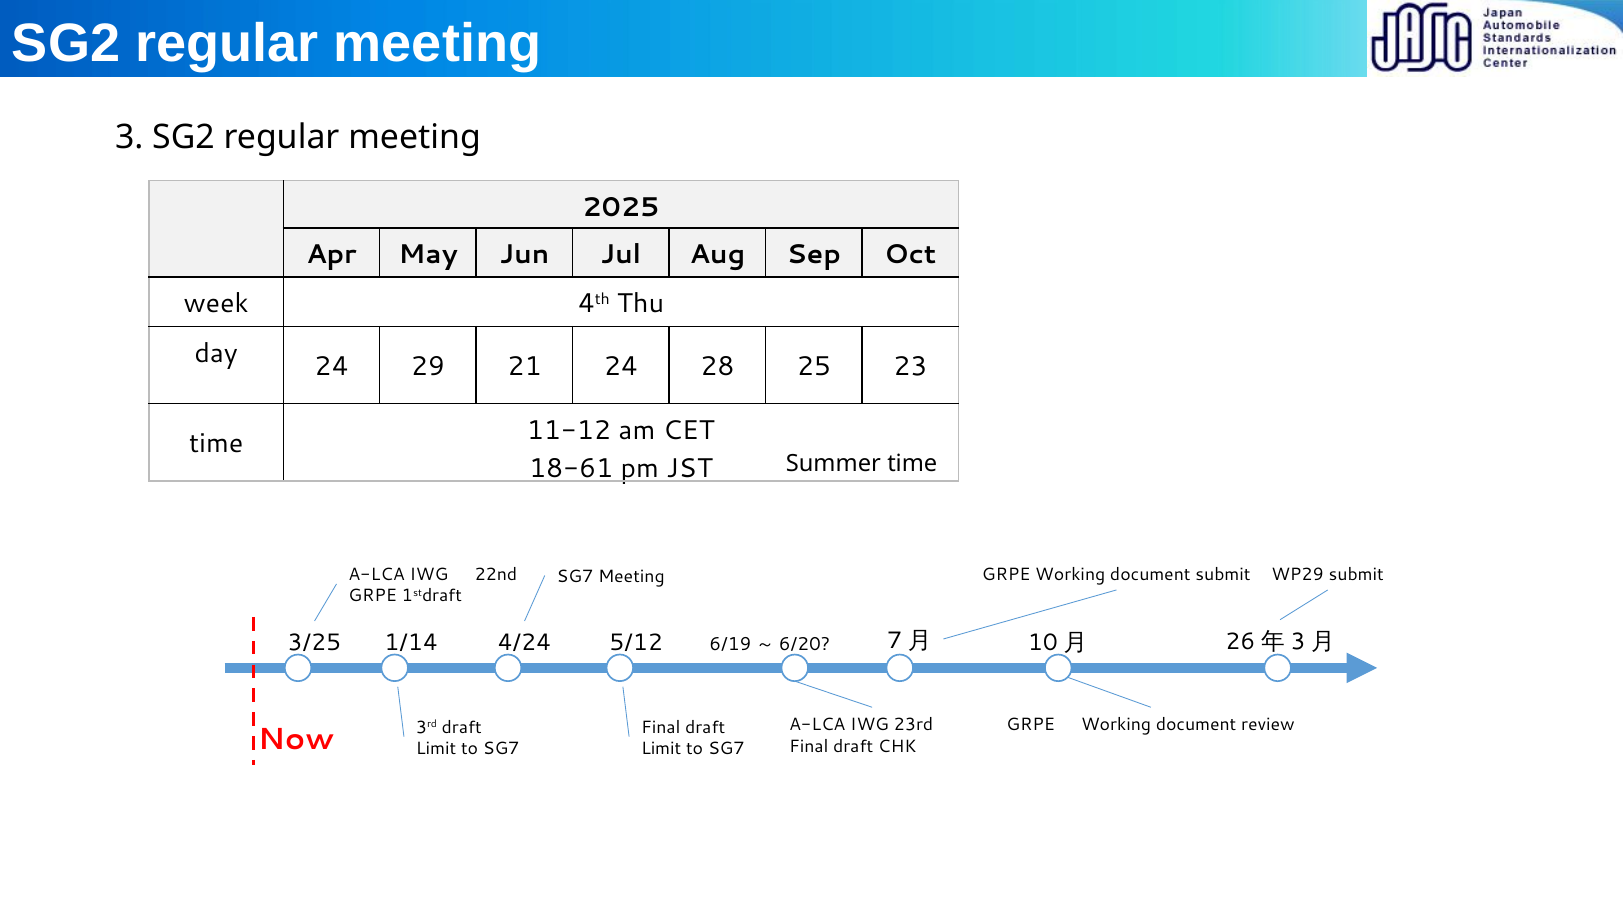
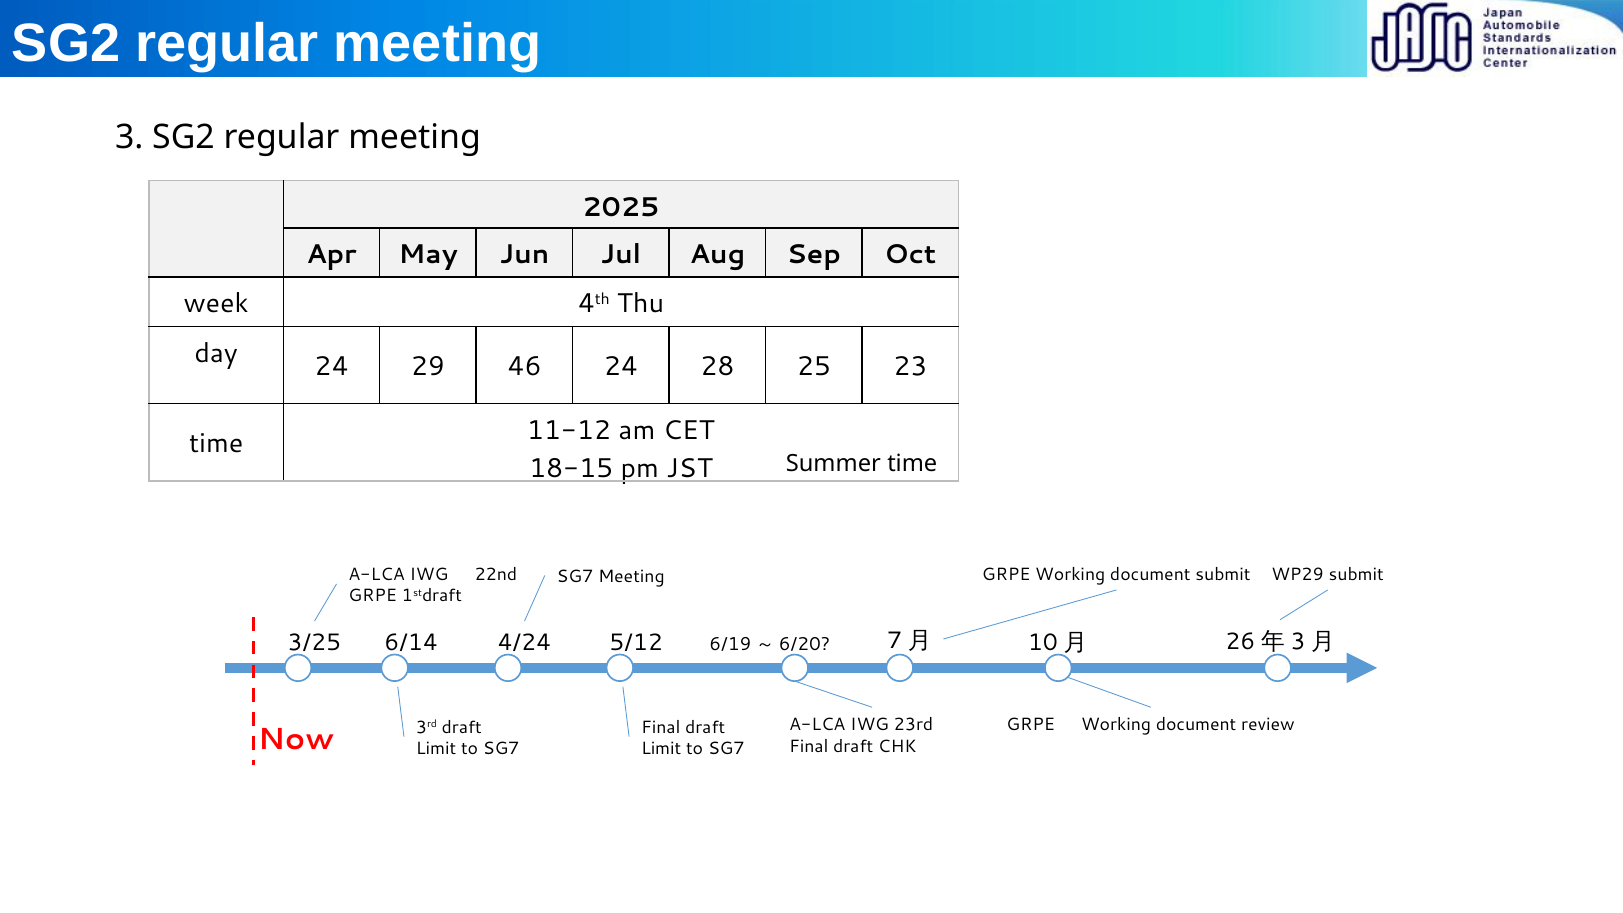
21: 21 -> 46
18-61: 18-61 -> 18-15
1/14: 1/14 -> 6/14
